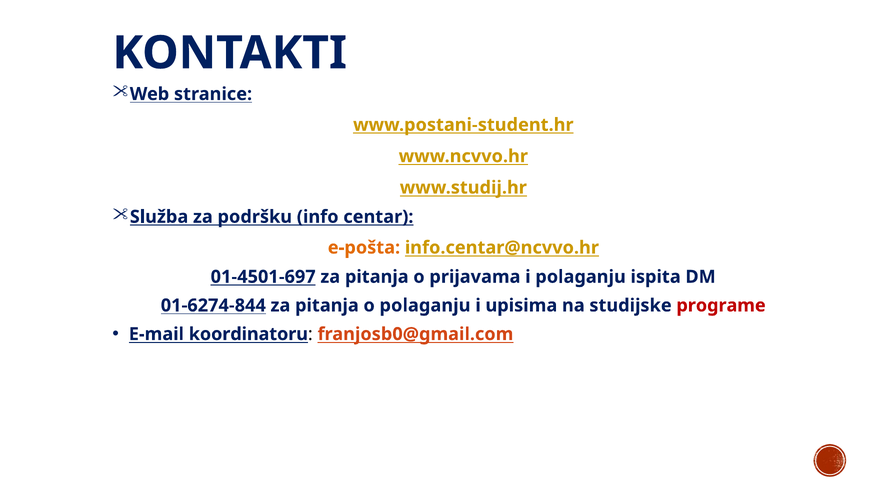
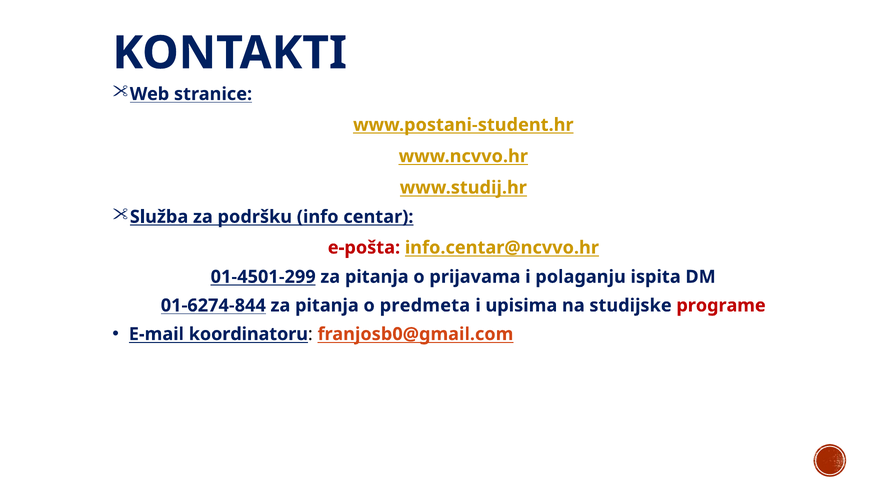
e-pošta colour: orange -> red
01-4501-697: 01-4501-697 -> 01-4501-299
o polaganju: polaganju -> predmeta
